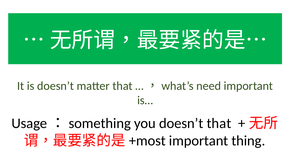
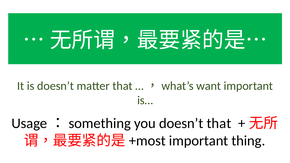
need: need -> want
